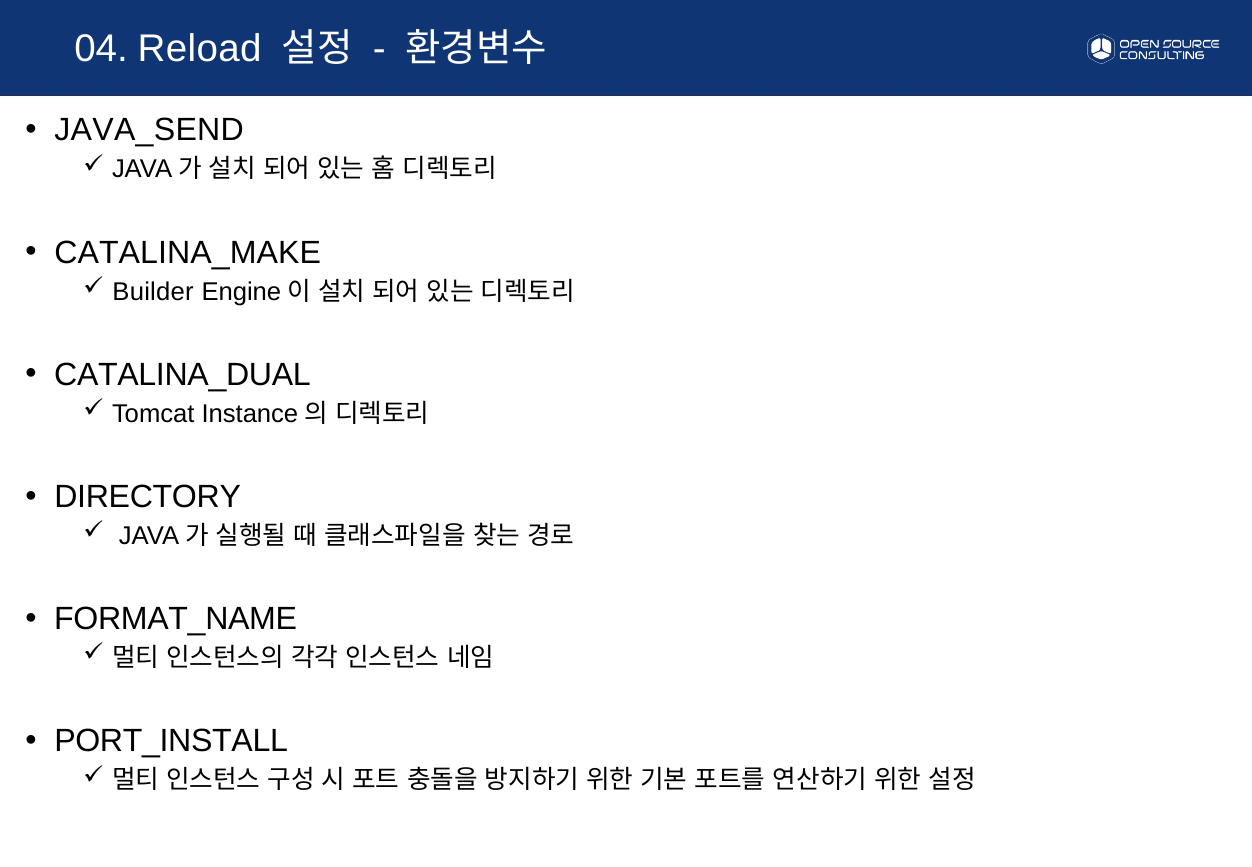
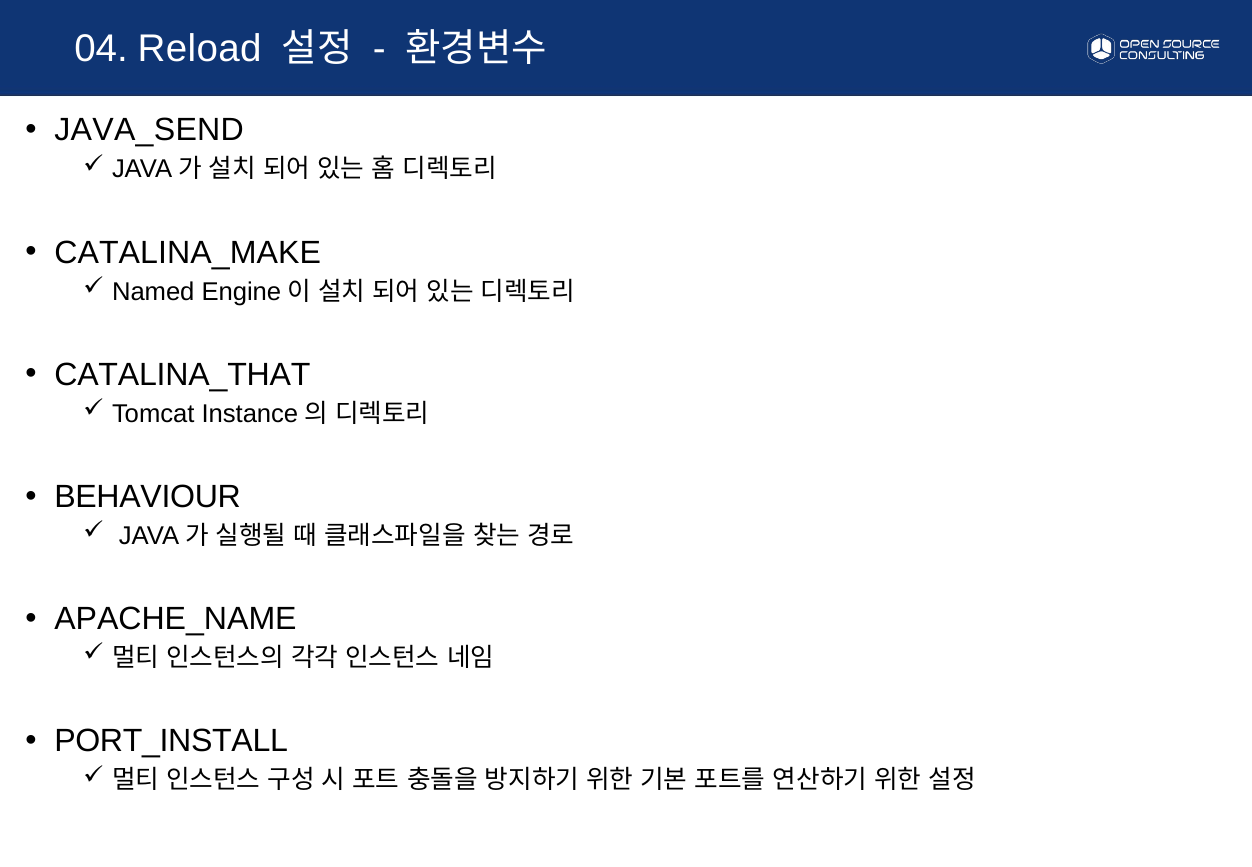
Builder: Builder -> Named
CATALINA_DUAL: CATALINA_DUAL -> CATALINA_THAT
DIRECTORY: DIRECTORY -> BEHAVIOUR
FORMAT_NAME: FORMAT_NAME -> APACHE_NAME
